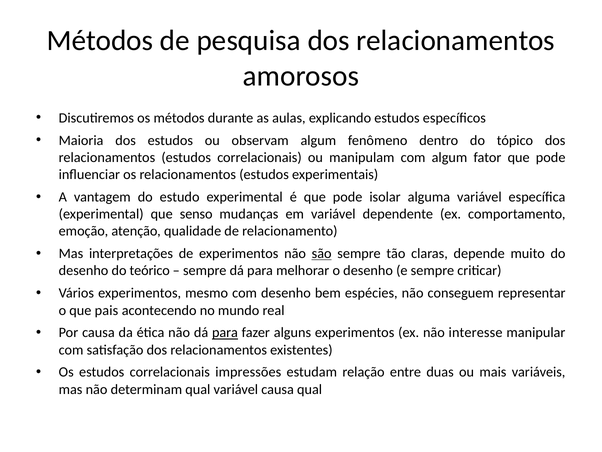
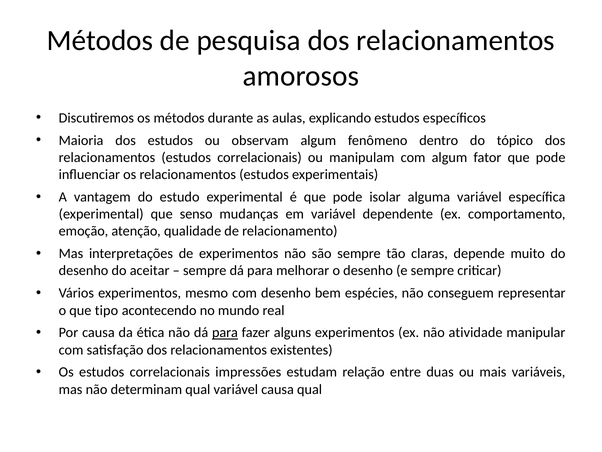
são underline: present -> none
teórico: teórico -> aceitar
pais: pais -> tipo
interesse: interesse -> atividade
